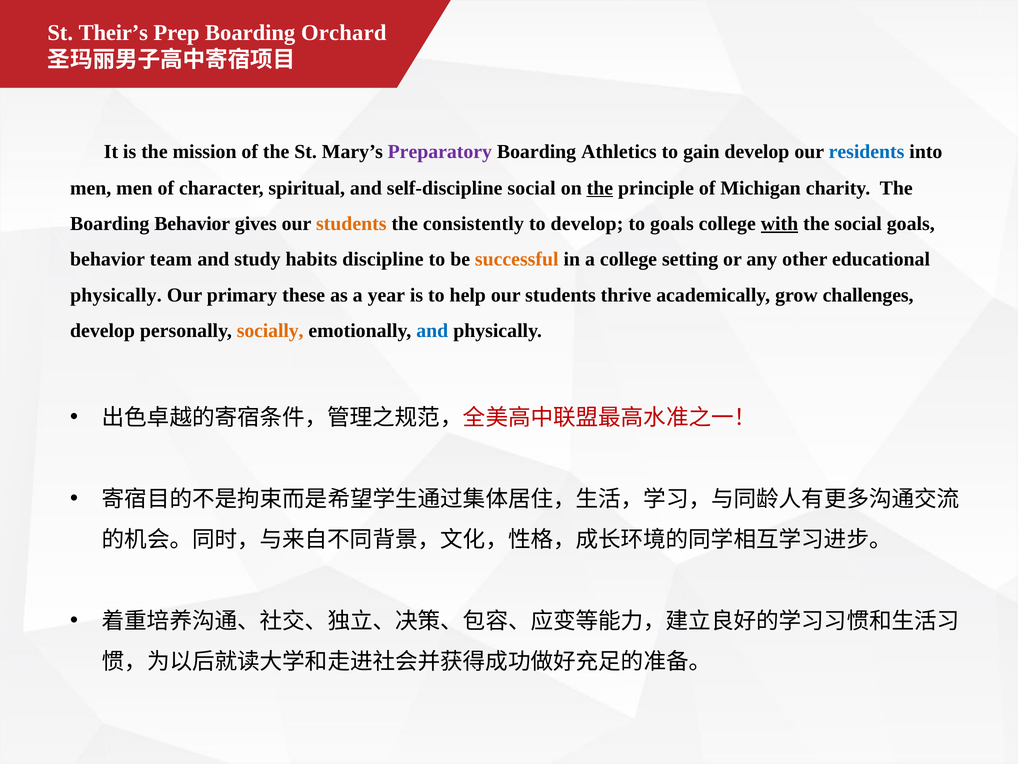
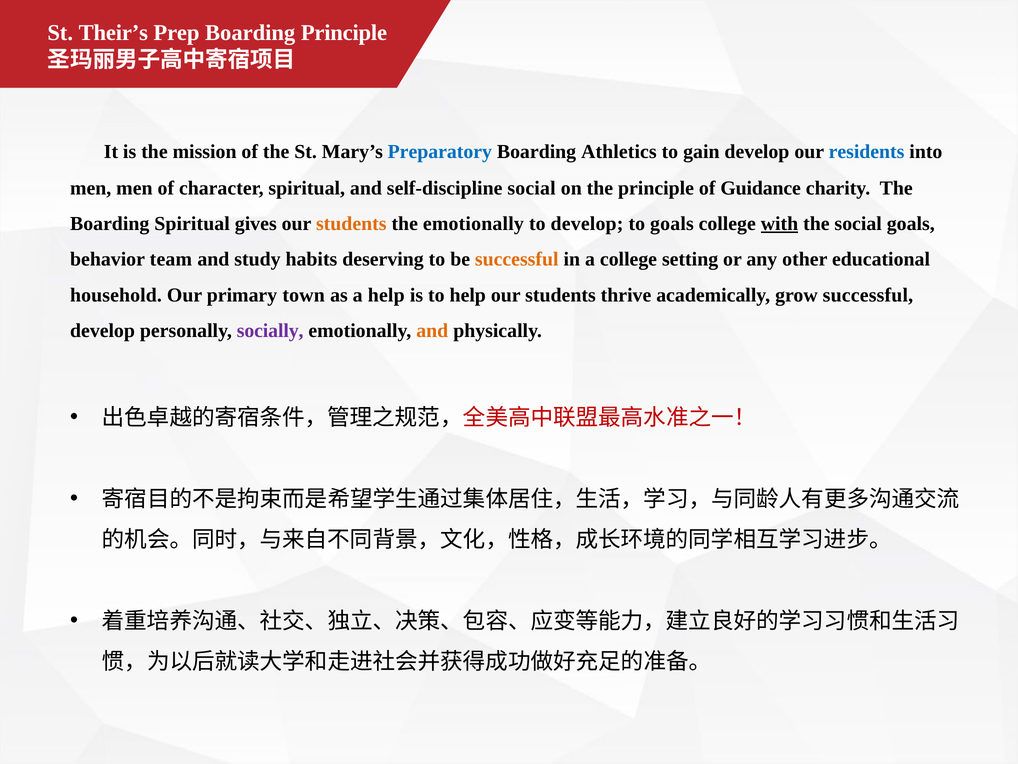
Boarding Orchard: Orchard -> Principle
Preparatory colour: purple -> blue
the at (600, 188) underline: present -> none
Michigan: Michigan -> Guidance
Boarding Behavior: Behavior -> Spiritual
the consistently: consistently -> emotionally
discipline: discipline -> deserving
physically at (116, 295): physically -> household
these: these -> town
a year: year -> help
grow challenges: challenges -> successful
socially colour: orange -> purple
and at (432, 330) colour: blue -> orange
